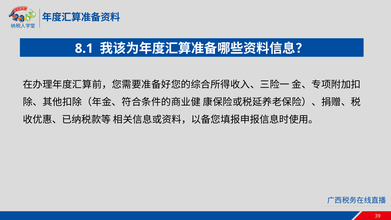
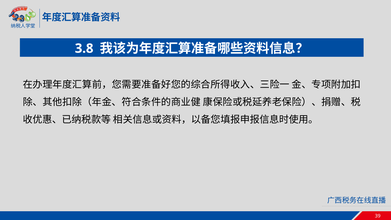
8.1: 8.1 -> 3.8
